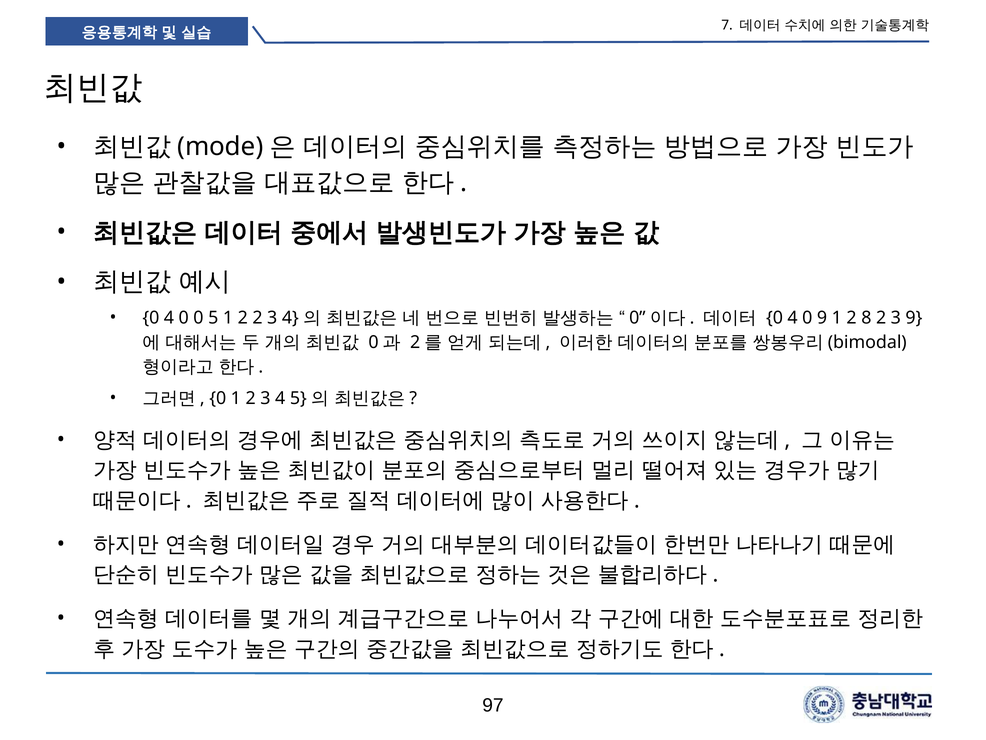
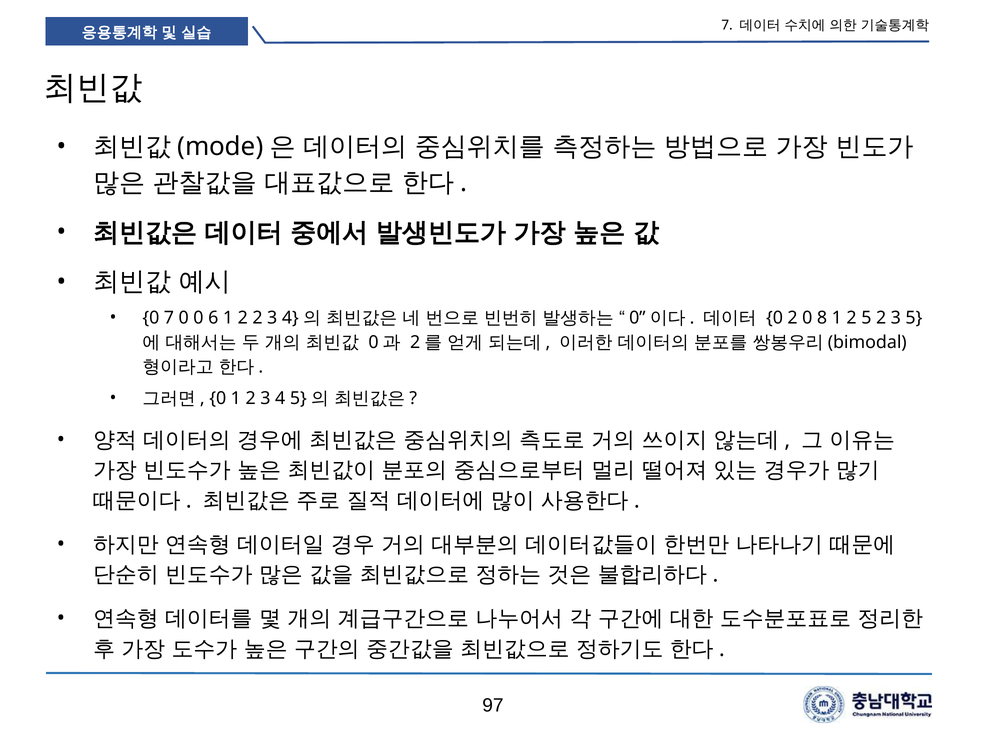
4 at (169, 317): 4 -> 7
5: 5 -> 6
4 at (793, 317): 4 -> 2
0 9: 9 -> 8
2 8: 8 -> 5
3 9: 9 -> 5
